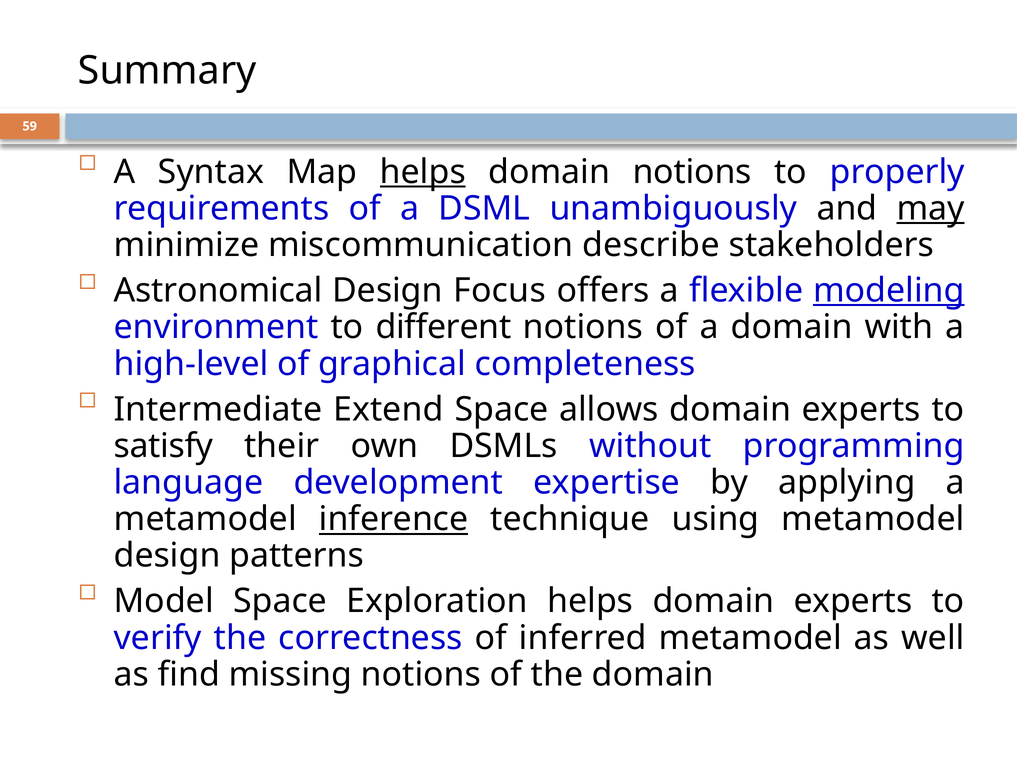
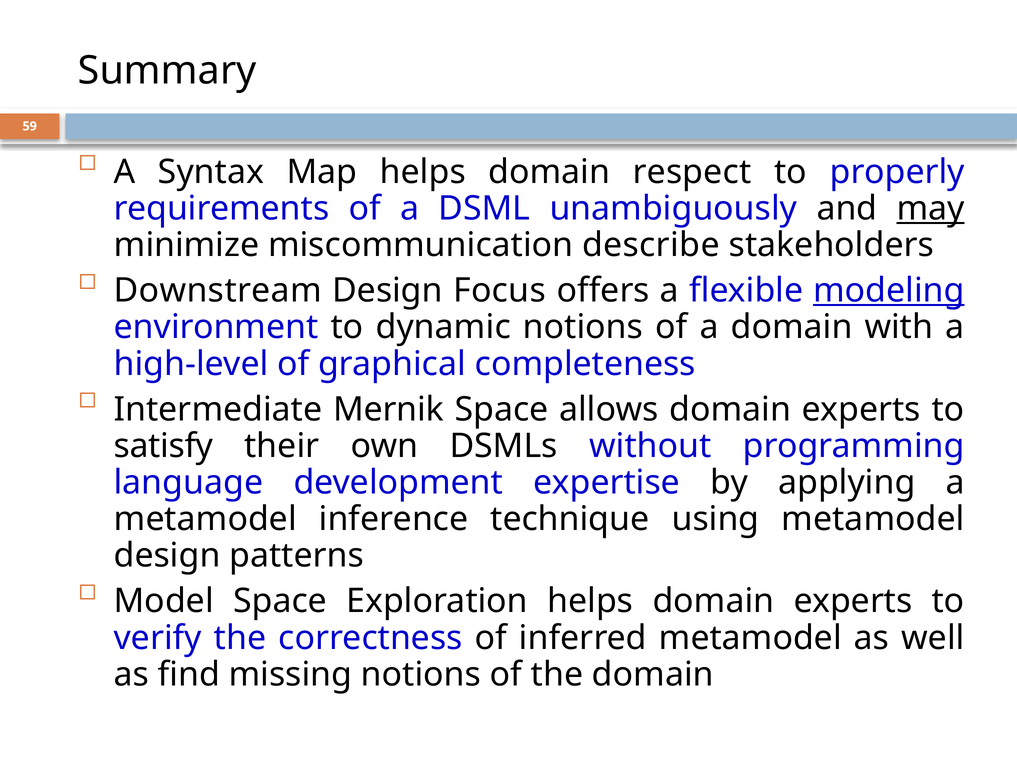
helps at (423, 172) underline: present -> none
domain notions: notions -> respect
Astronomical: Astronomical -> Downstream
different: different -> dynamic
Extend: Extend -> Mernik
inference underline: present -> none
